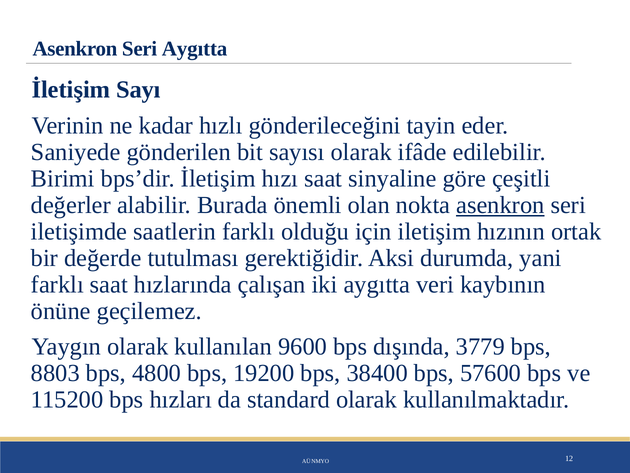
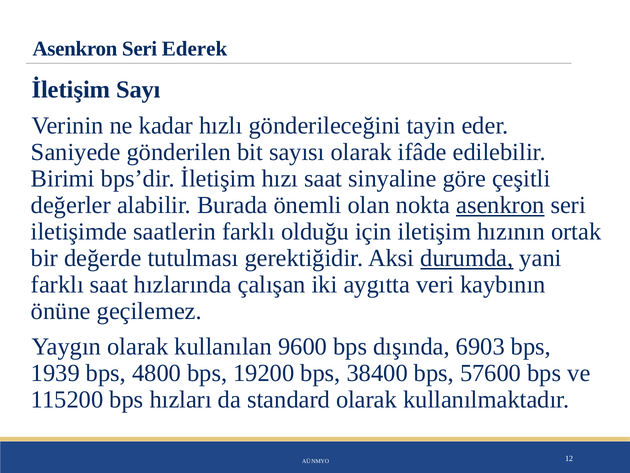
Seri Aygıtta: Aygıtta -> Ederek
durumda underline: none -> present
3779: 3779 -> 6903
8803: 8803 -> 1939
